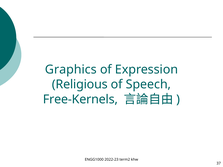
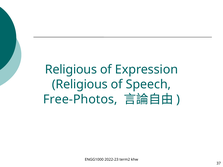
Graphics at (71, 70): Graphics -> Religious
Free-Kernels: Free-Kernels -> Free-Photos
